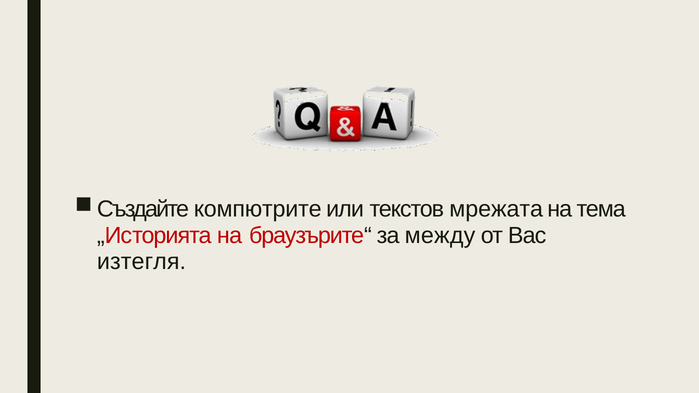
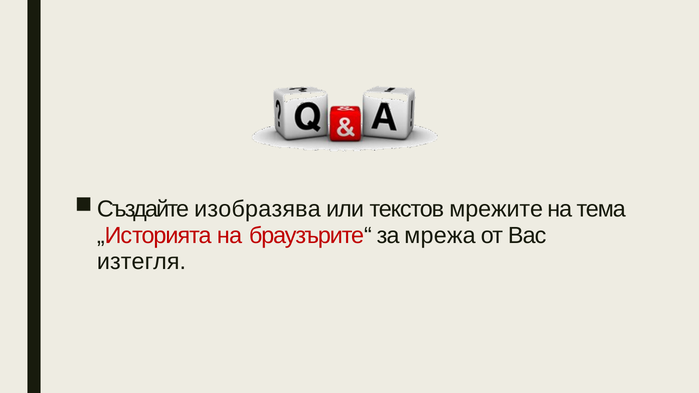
компютрите: компютрите -> изобразява
мрежата: мрежата -> мрежите
между: между -> мрежа
